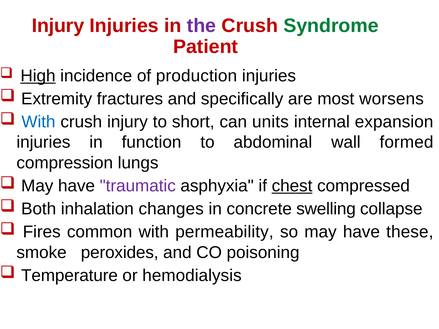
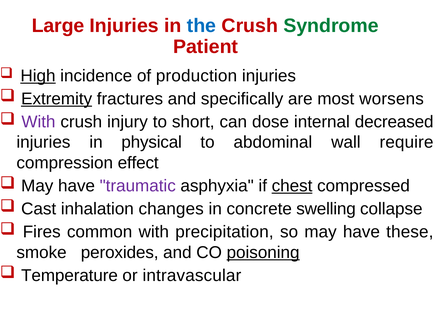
Injury at (58, 26): Injury -> Large
the colour: purple -> blue
Extremity underline: none -> present
With at (38, 122) colour: blue -> purple
units: units -> dose
expansion: expansion -> decreased
function: function -> physical
formed: formed -> require
lungs: lungs -> effect
Both: Both -> Cast
permeability: permeability -> precipitation
poisoning underline: none -> present
hemodialysis: hemodialysis -> intravascular
